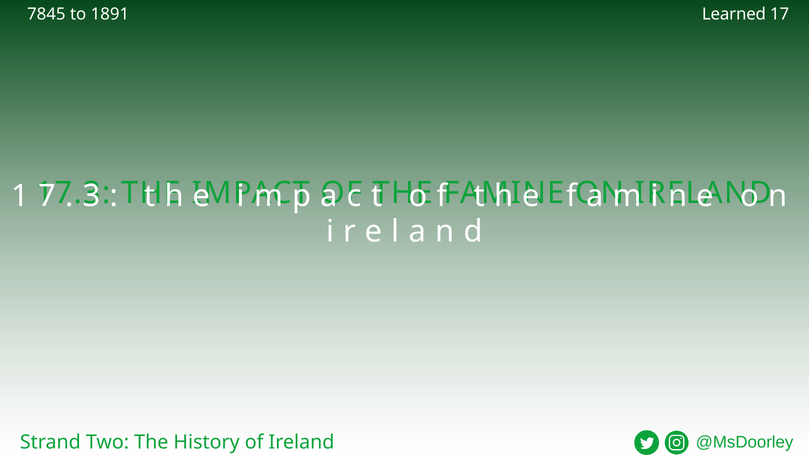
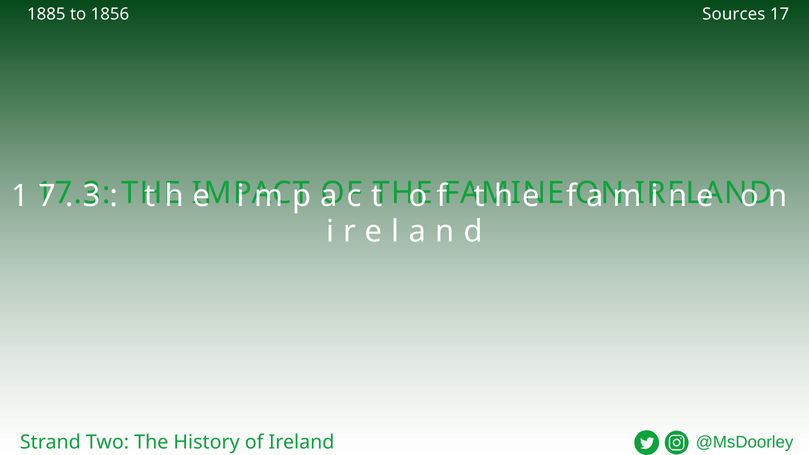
7845: 7845 -> 1885
1891: 1891 -> 1856
Learned: Learned -> Sources
